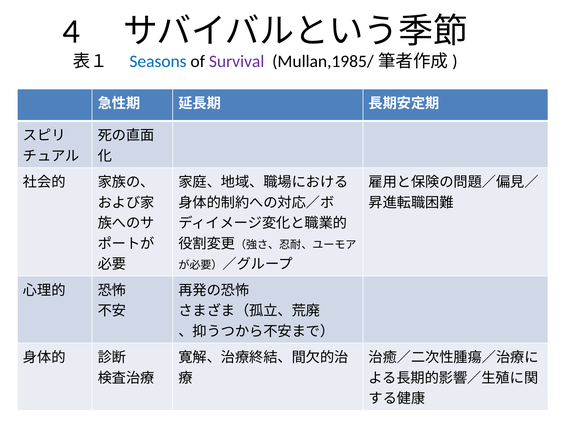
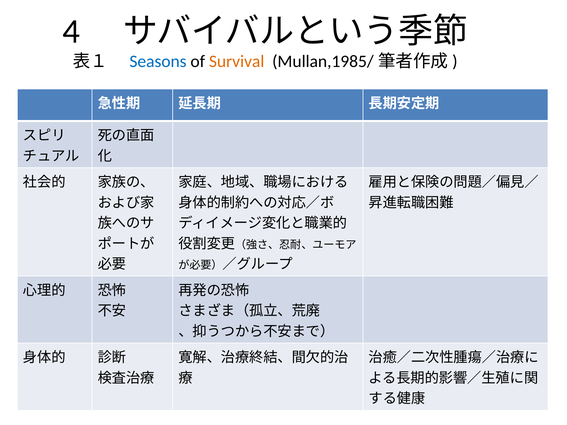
Survival colour: purple -> orange
